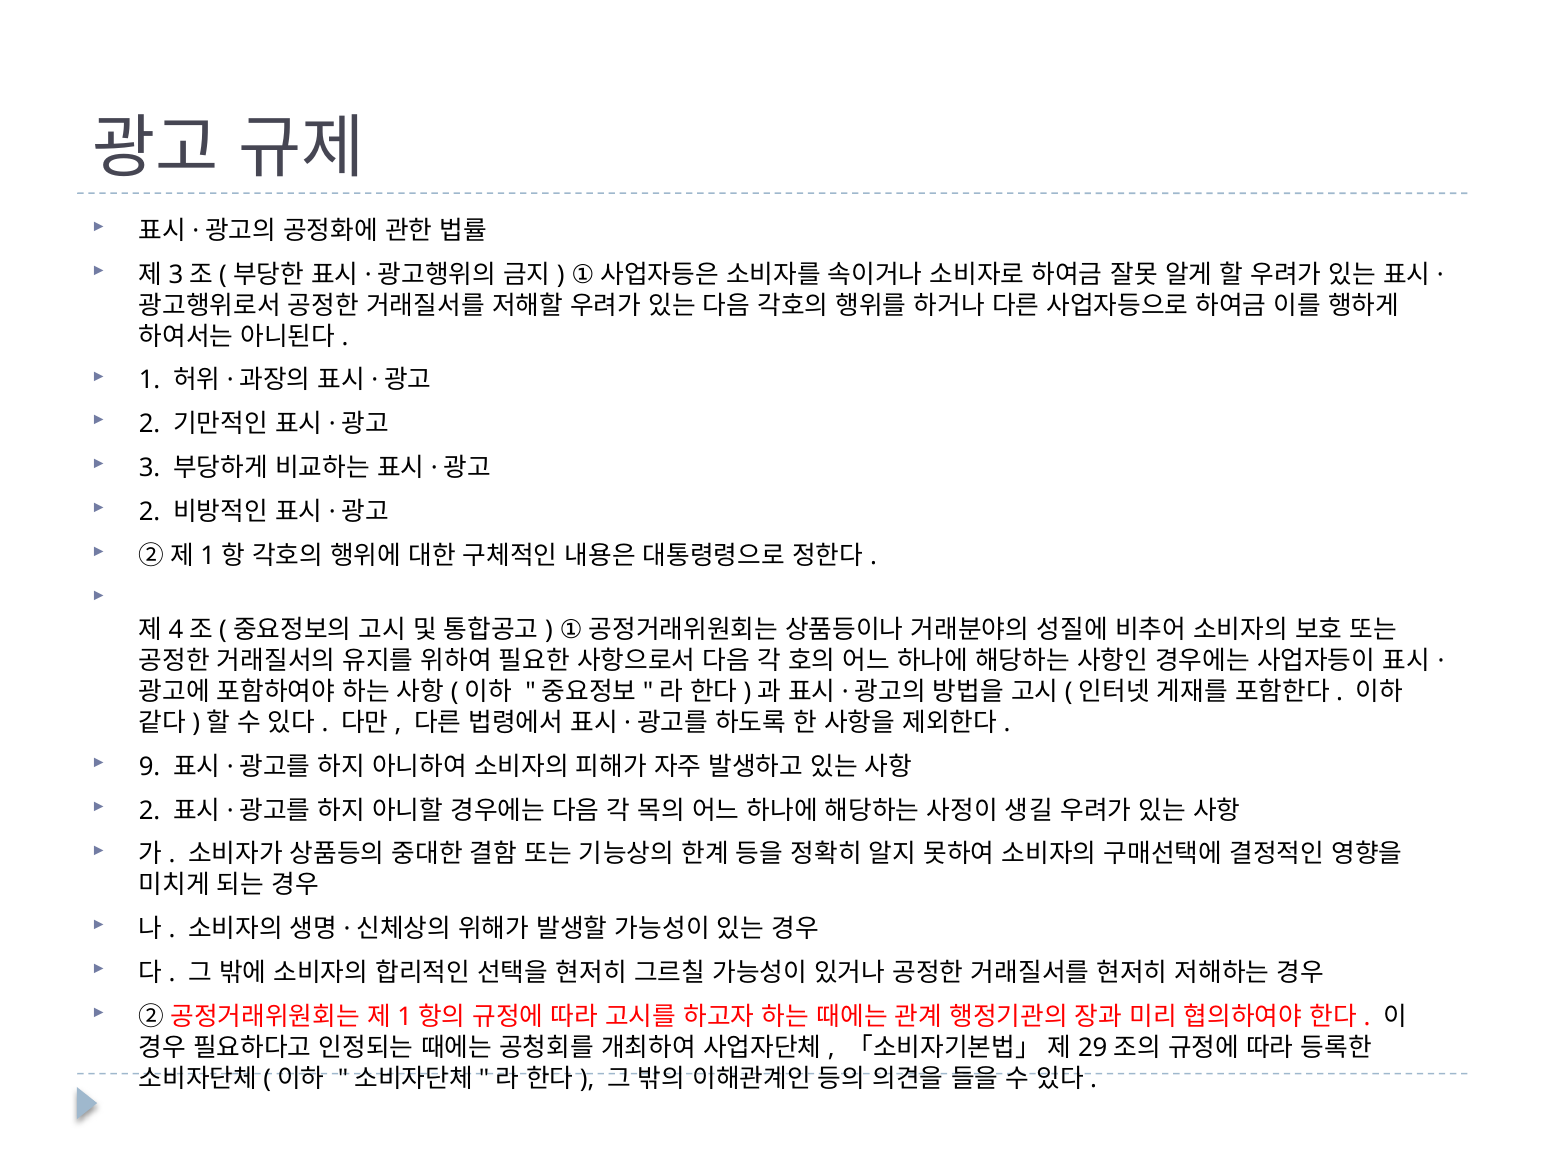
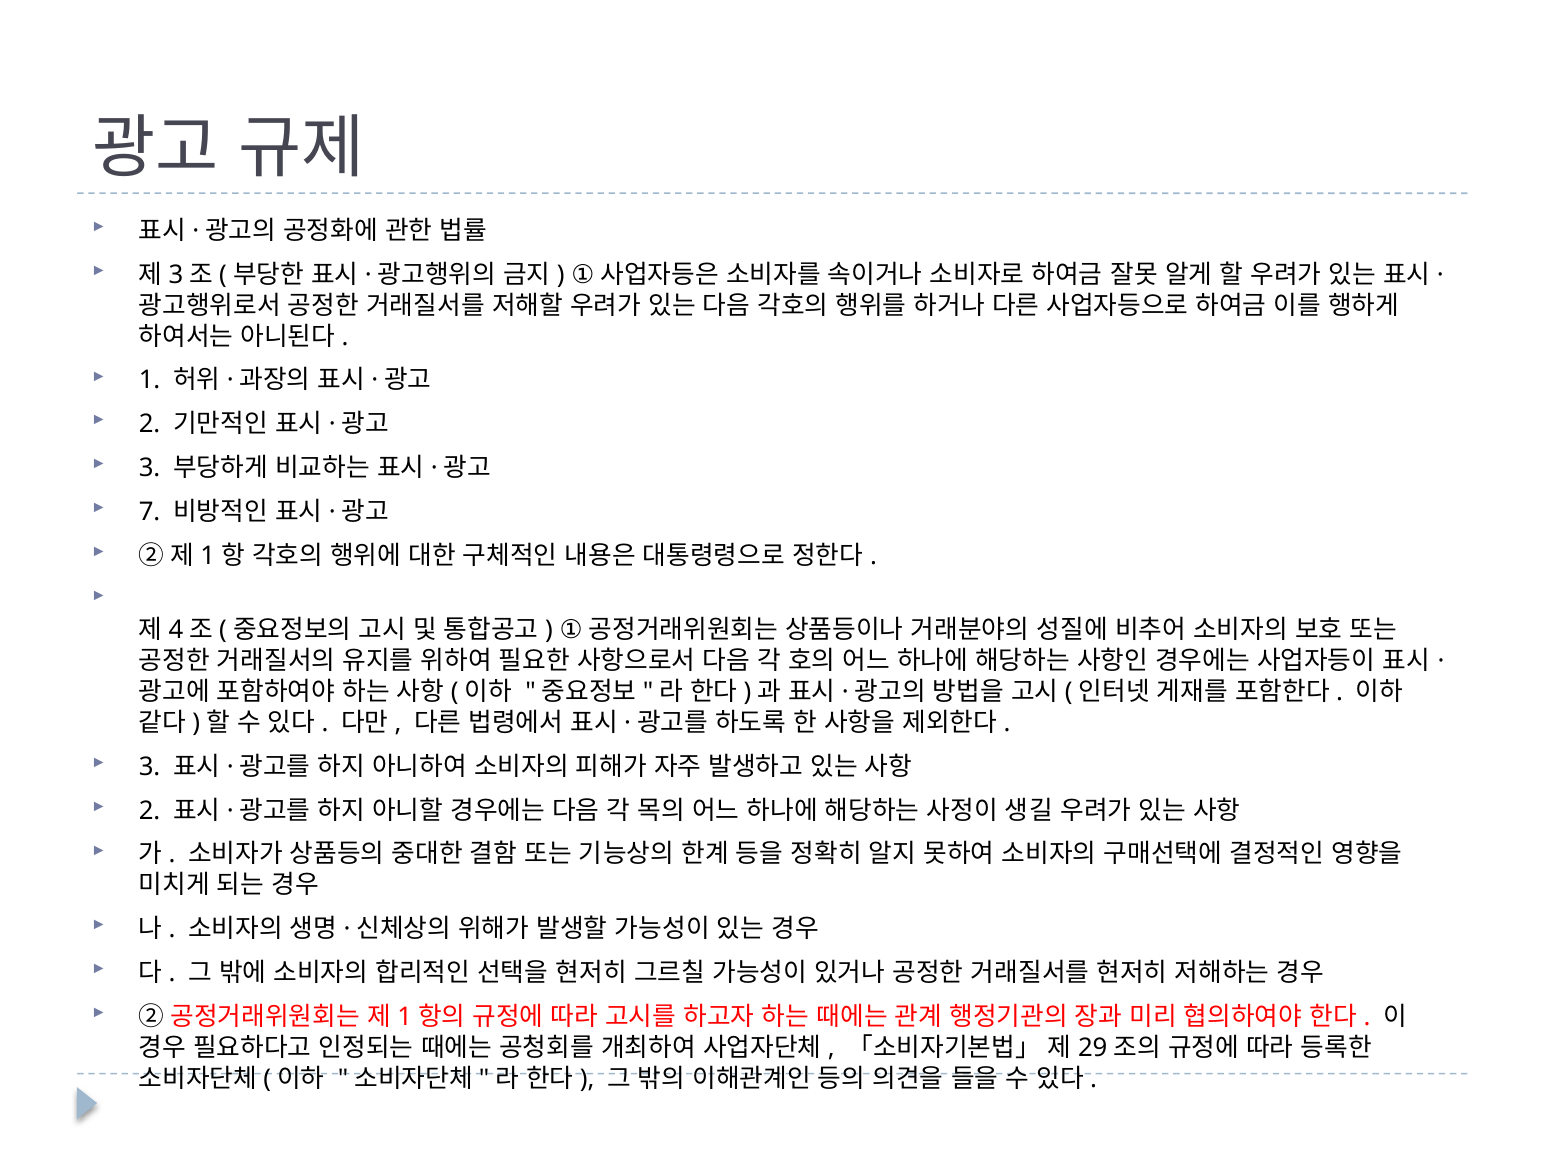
2 at (150, 512): 2 -> 7
9 at (150, 767): 9 -> 3
